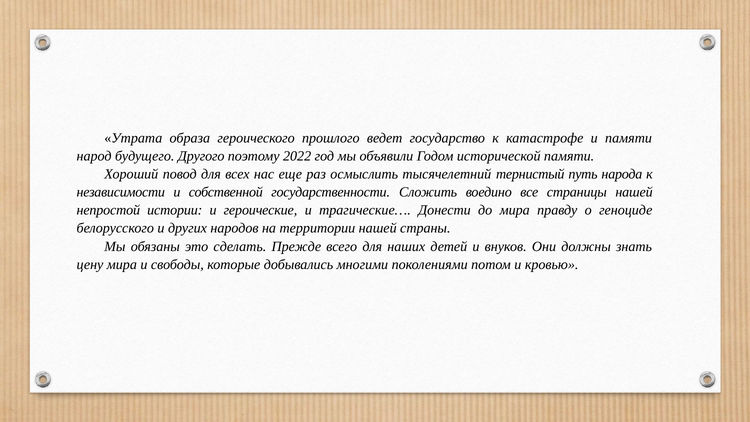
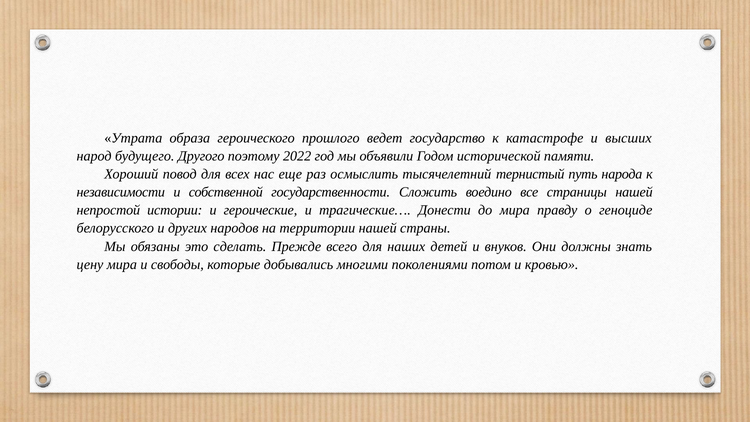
и памяти: памяти -> высших
